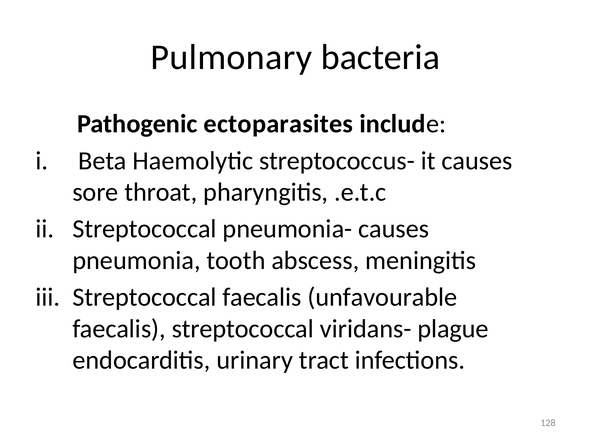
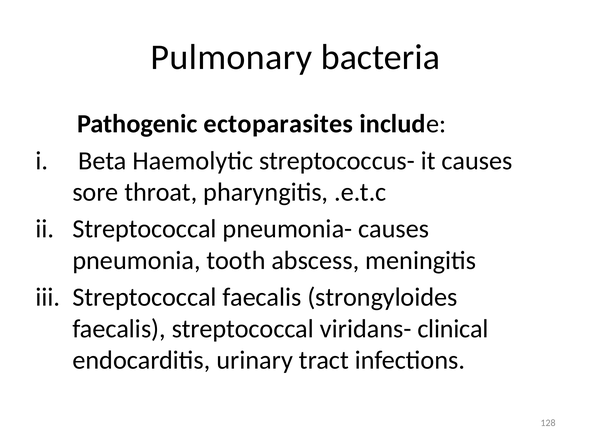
unfavourable: unfavourable -> strongyloides
plague: plague -> clinical
